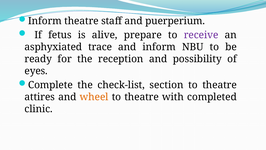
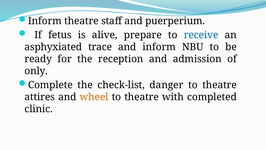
receive colour: purple -> blue
possibility: possibility -> admission
eyes: eyes -> only
section: section -> danger
